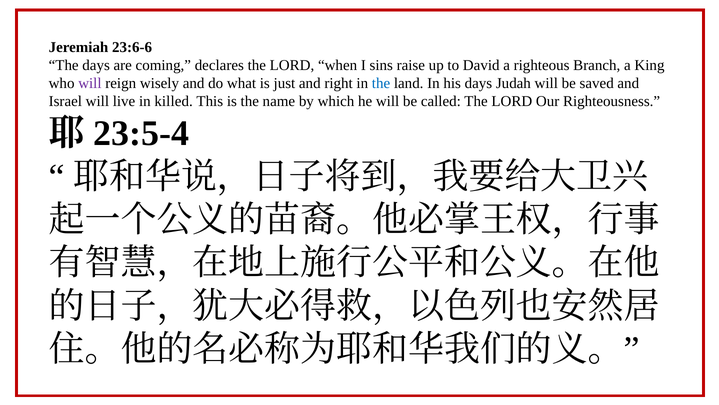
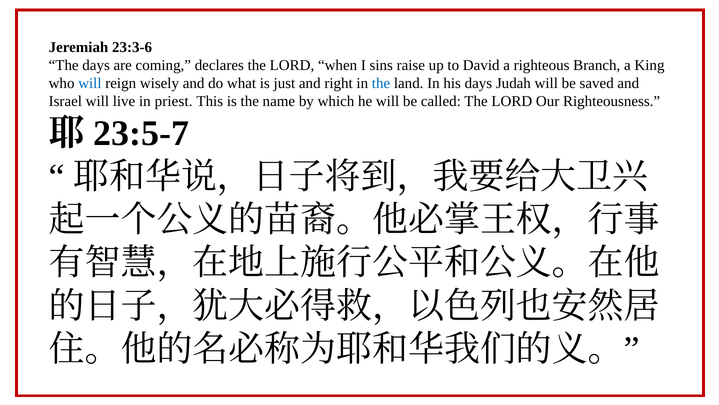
23:6-6: 23:6-6 -> 23:3-6
will at (90, 83) colour: purple -> blue
killed: killed -> priest
23:5-4: 23:5-4 -> 23:5-7
